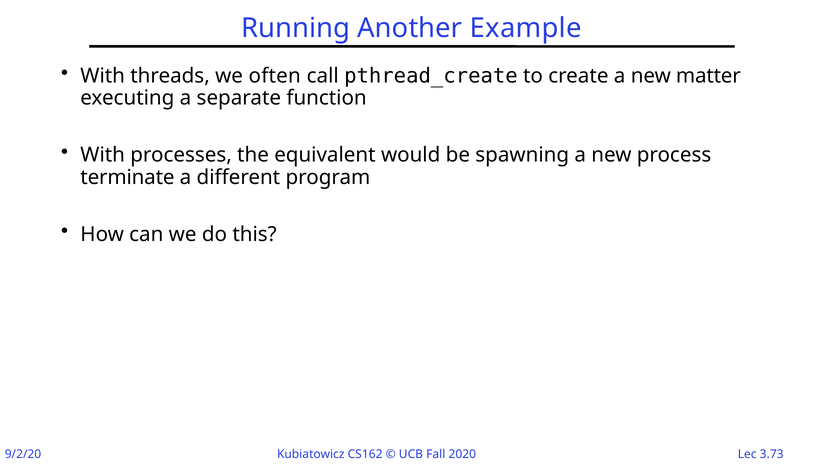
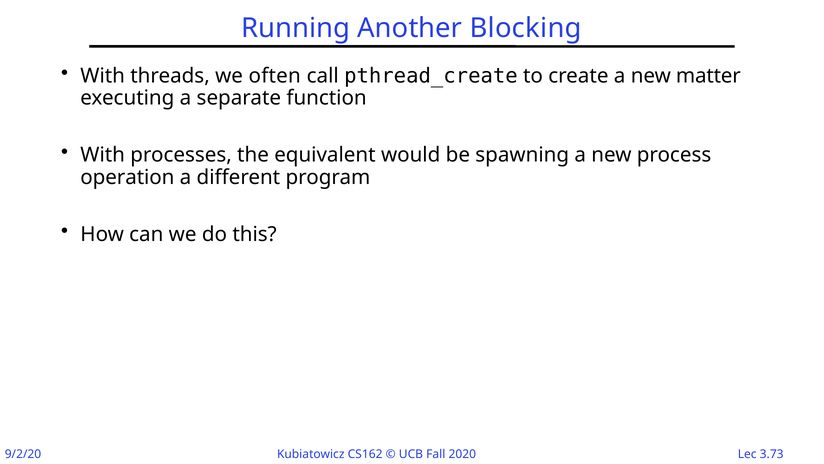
Example: Example -> Blocking
terminate: terminate -> operation
